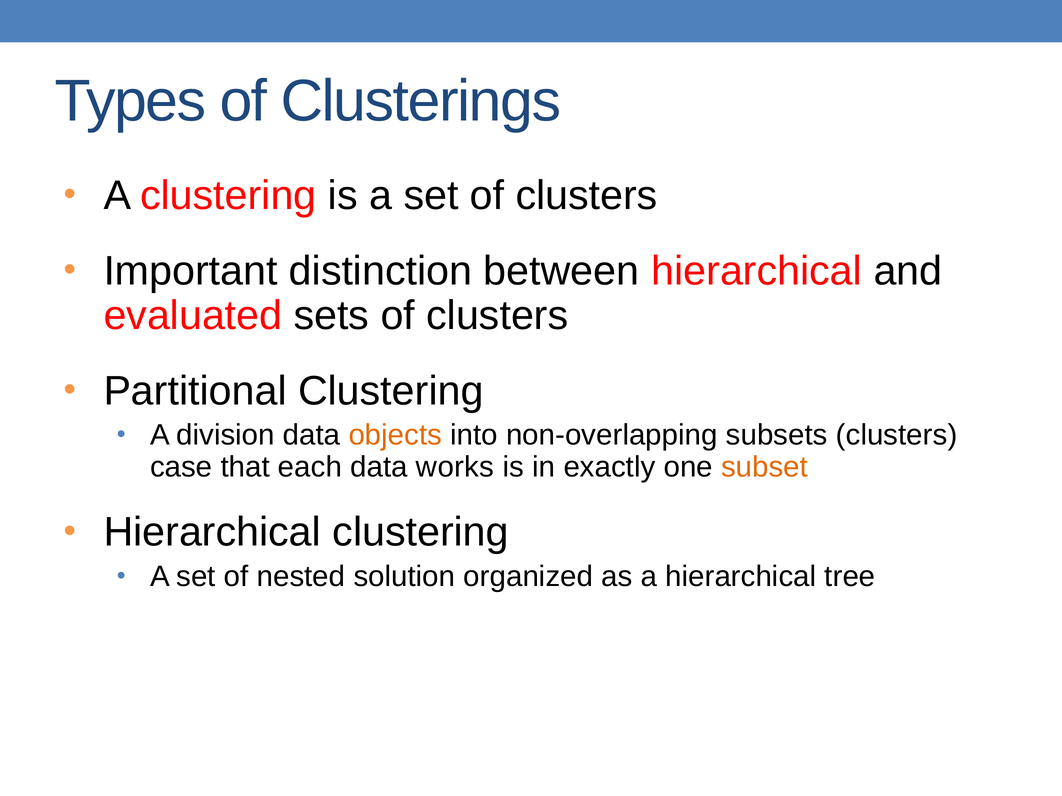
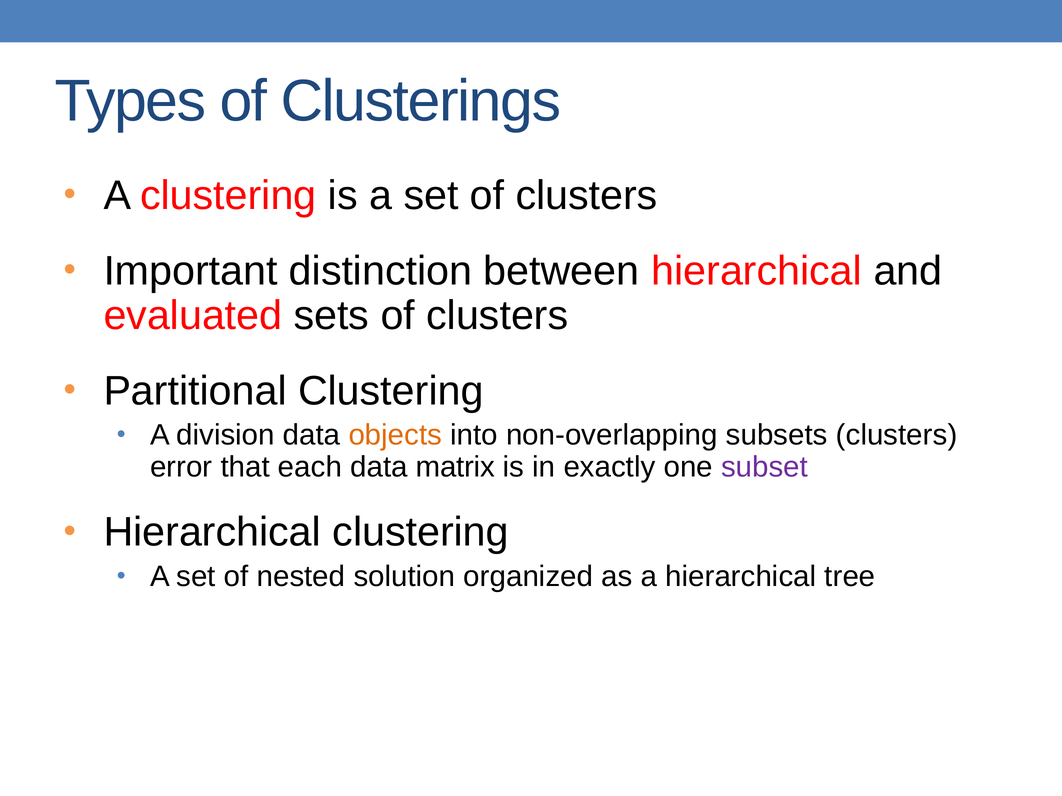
case: case -> error
works: works -> matrix
subset colour: orange -> purple
